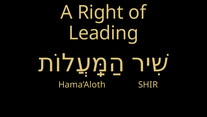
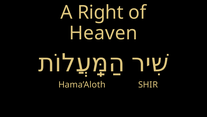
Leading: Leading -> Heaven
